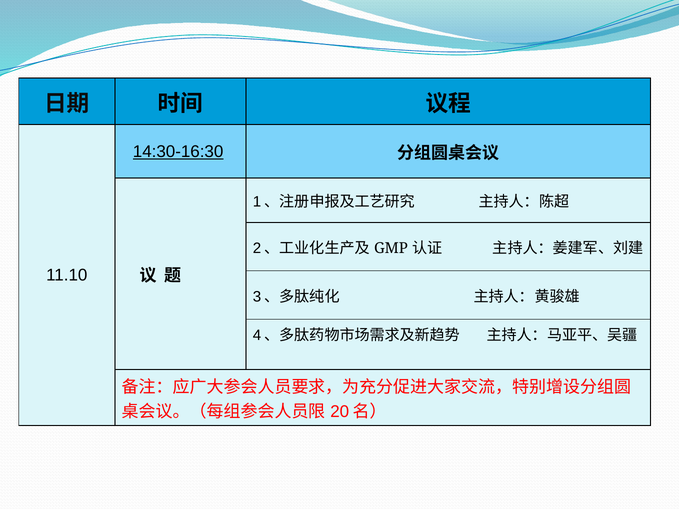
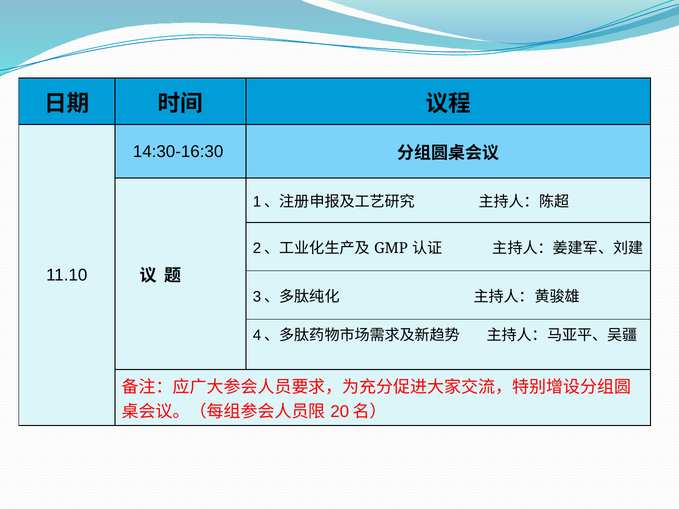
14:30-16:30 underline: present -> none
